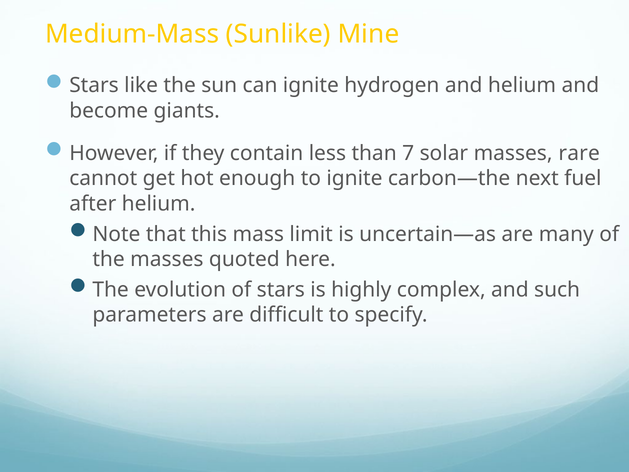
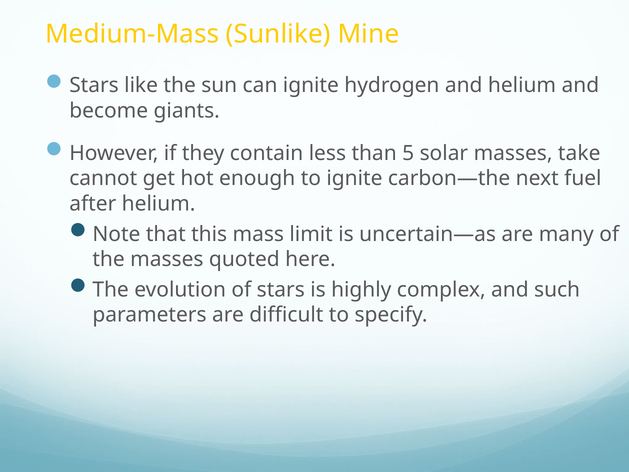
7: 7 -> 5
rare: rare -> take
